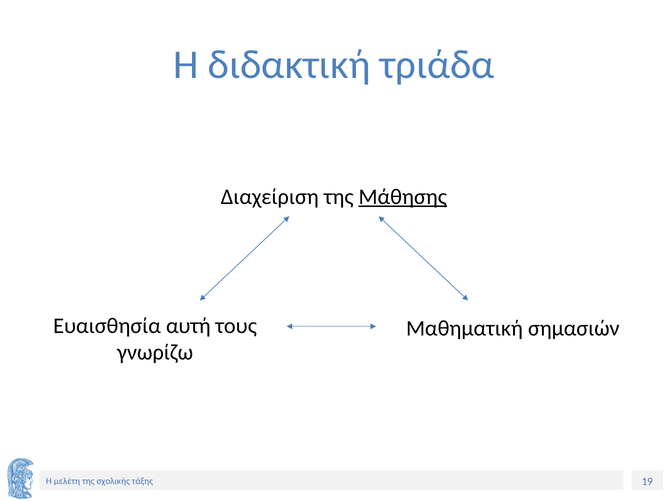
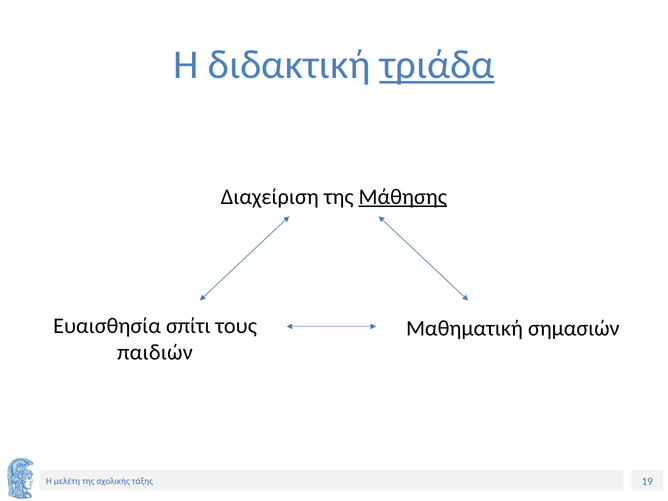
τριάδα underline: none -> present
αυτή: αυτή -> σπίτι
γνωρίζω: γνωρίζω -> παιδιών
